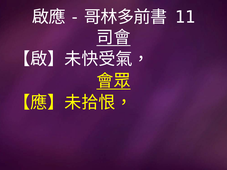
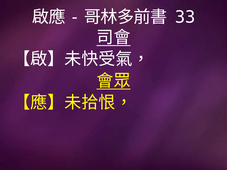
11: 11 -> 33
